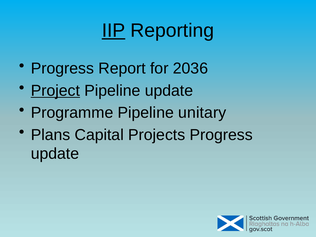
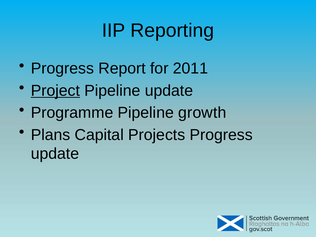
IIP underline: present -> none
2036: 2036 -> 2011
unitary: unitary -> growth
